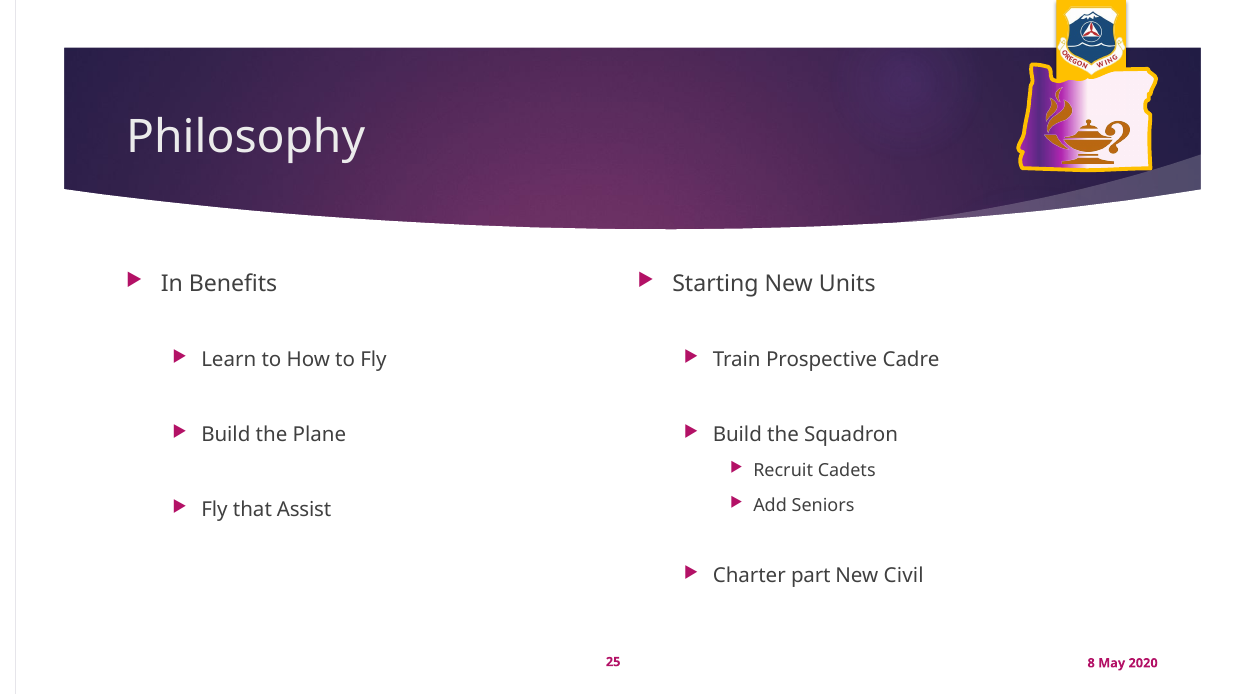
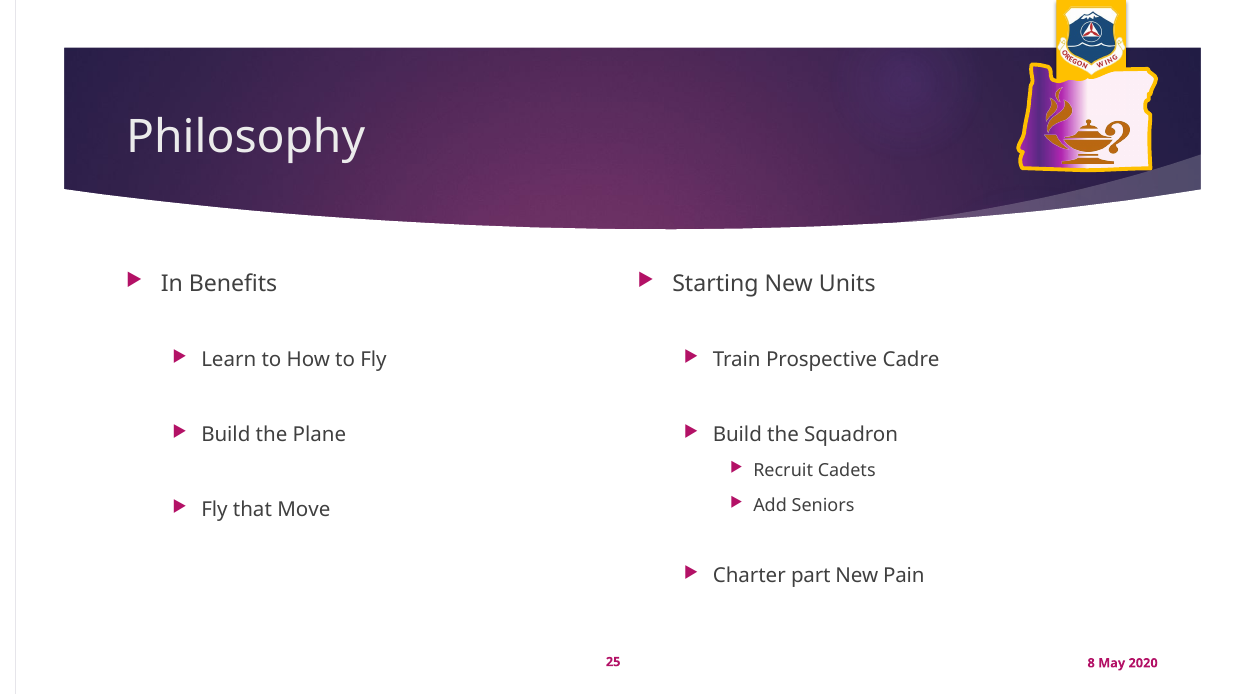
Assist: Assist -> Move
Civil: Civil -> Pain
